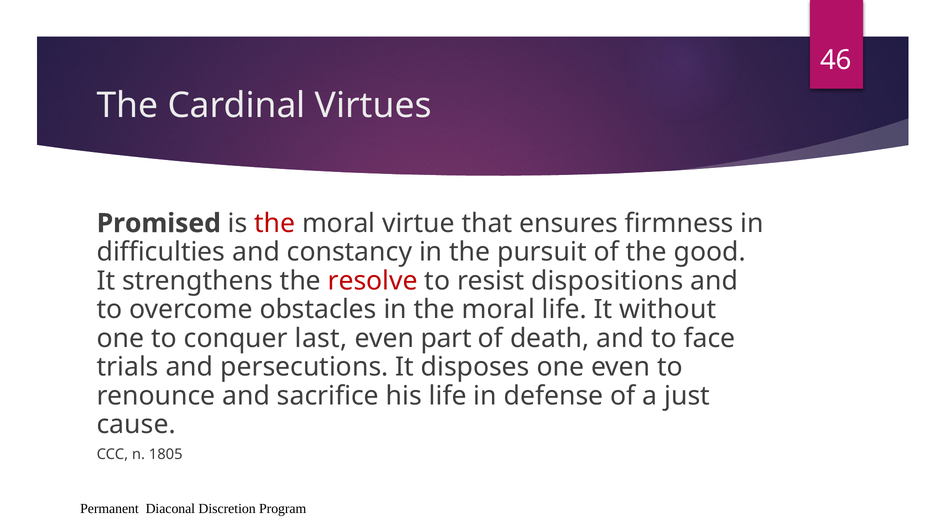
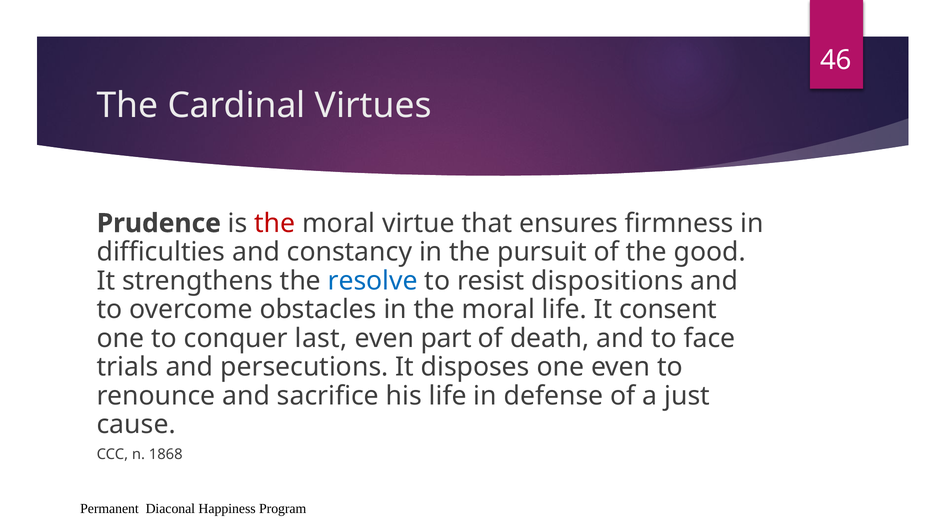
Promised: Promised -> Prudence
resolve colour: red -> blue
without: without -> consent
1805: 1805 -> 1868
Discretion: Discretion -> Happiness
